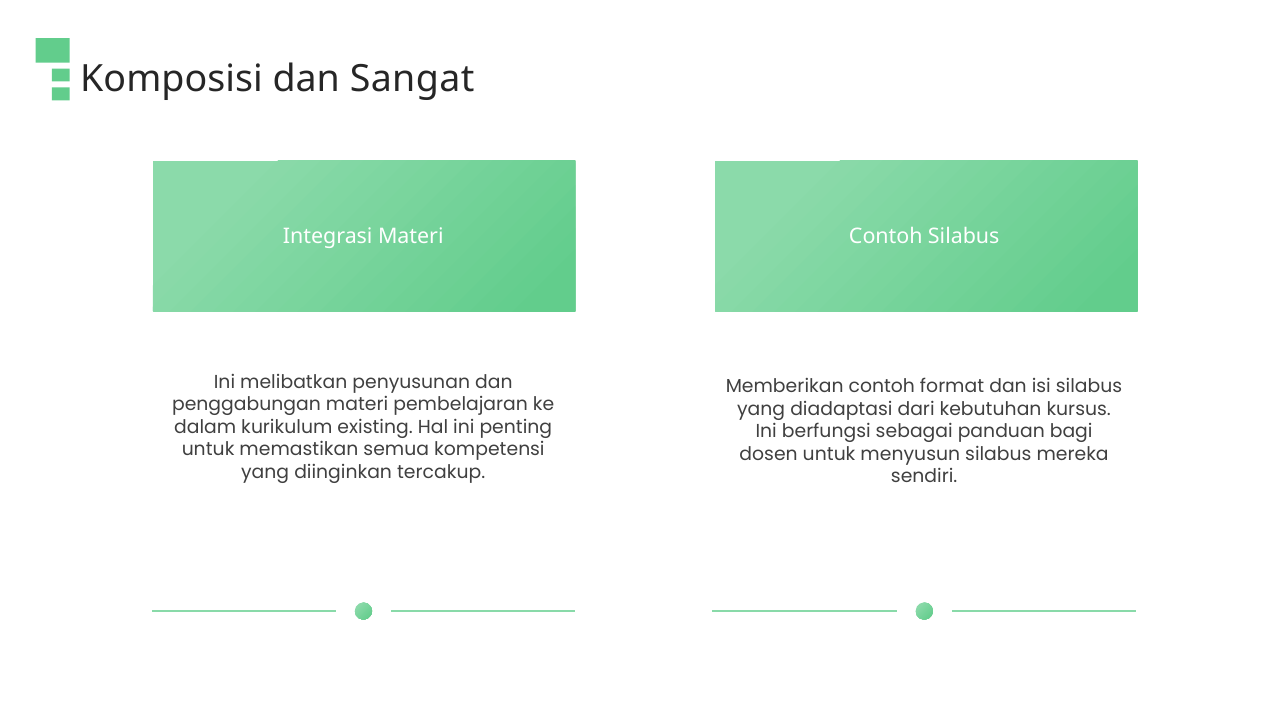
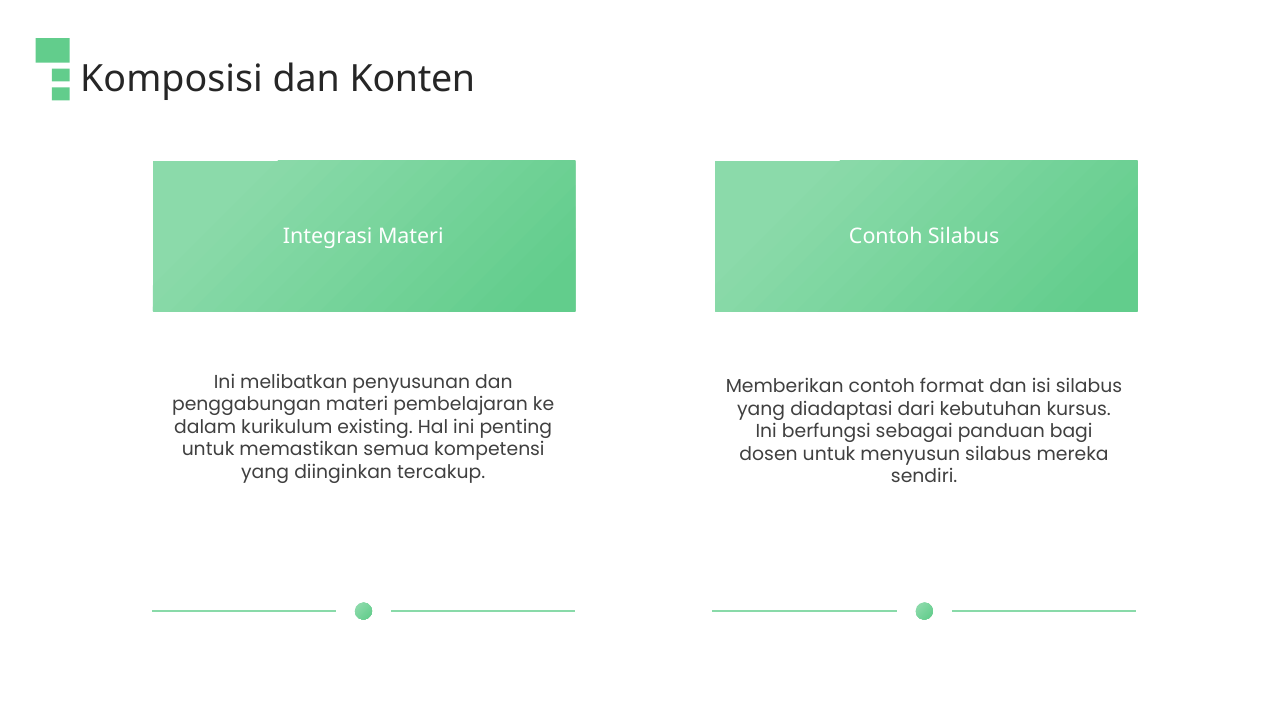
Sangat: Sangat -> Konten
